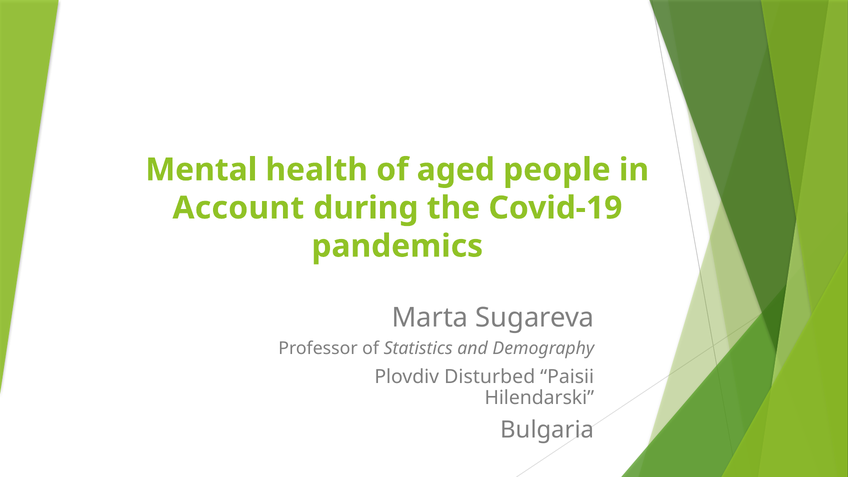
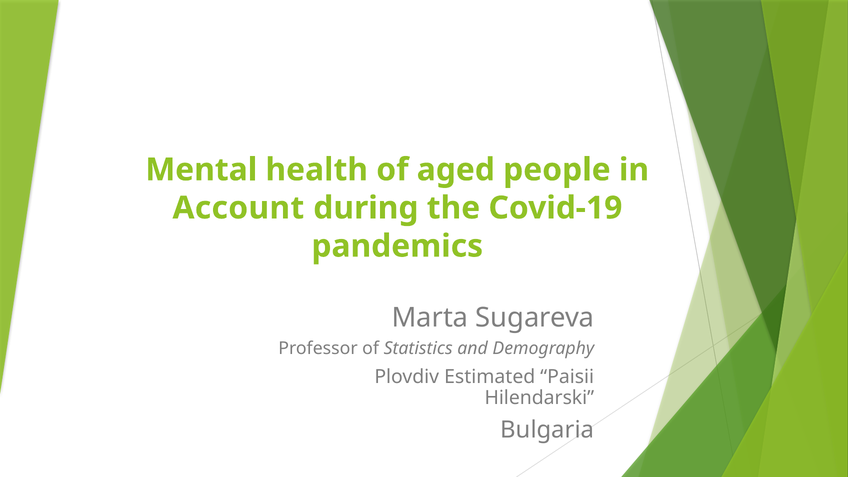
Disturbed: Disturbed -> Estimated
